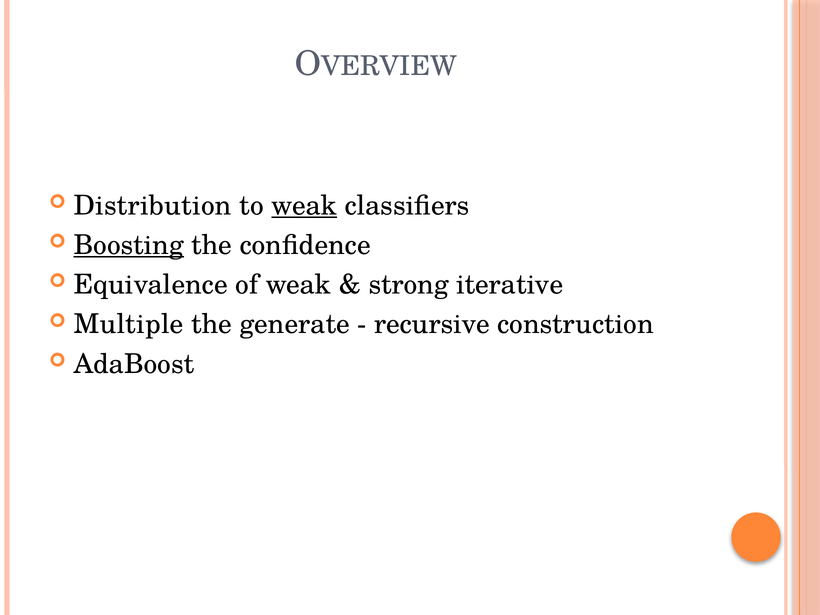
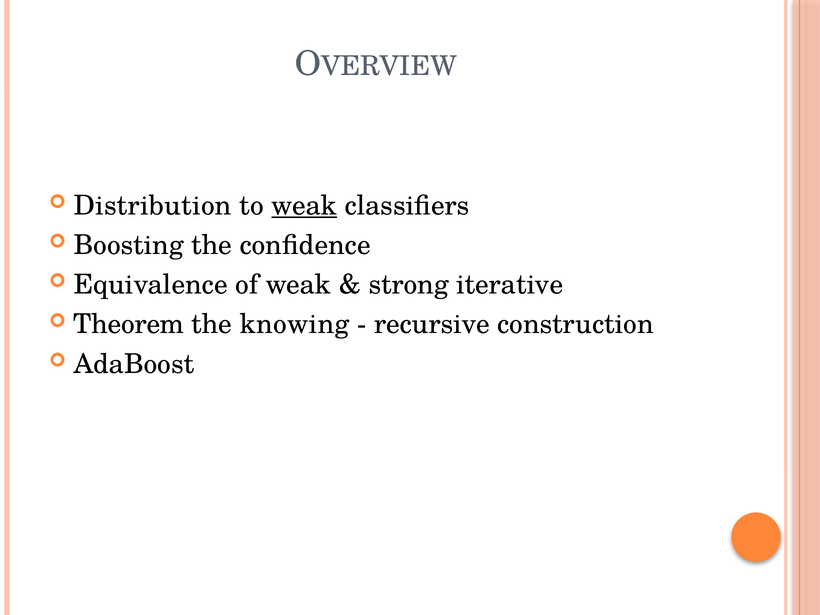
Boosting underline: present -> none
Multiple: Multiple -> Theorem
generate: generate -> knowing
